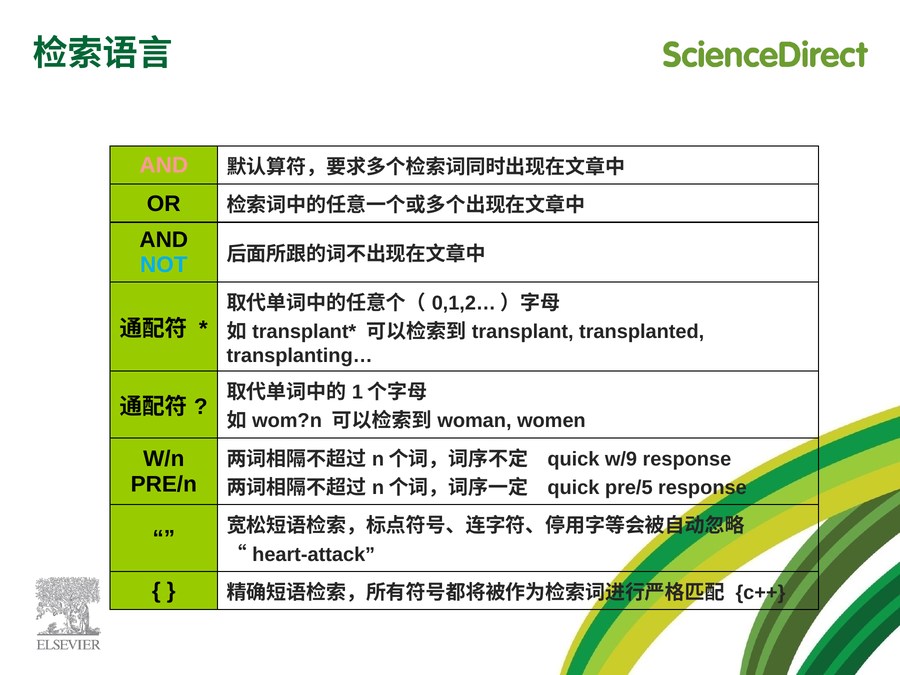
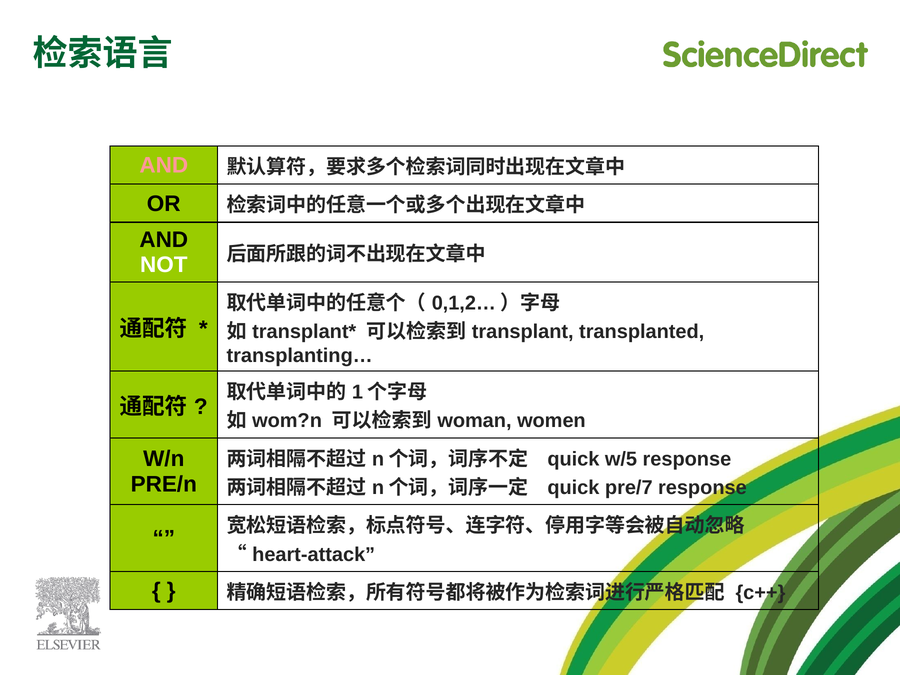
NOT colour: light blue -> white
w/9: w/9 -> w/5
pre/5: pre/5 -> pre/7
